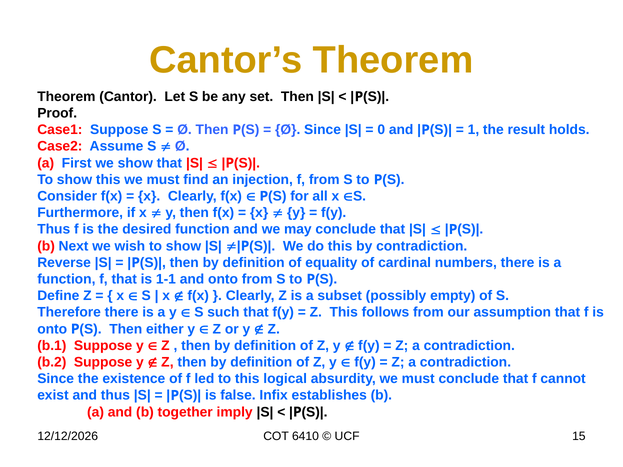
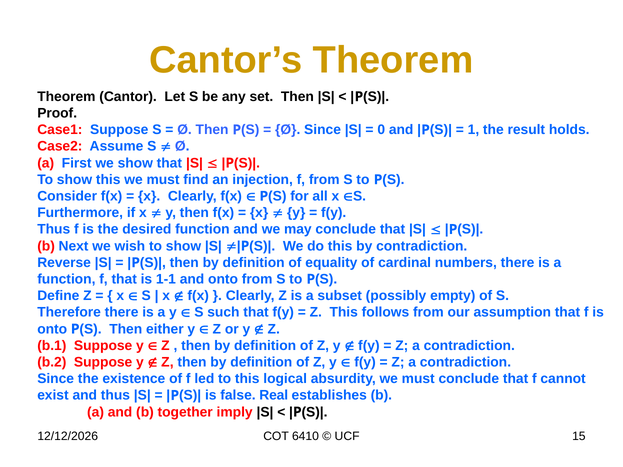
Infix: Infix -> Real
